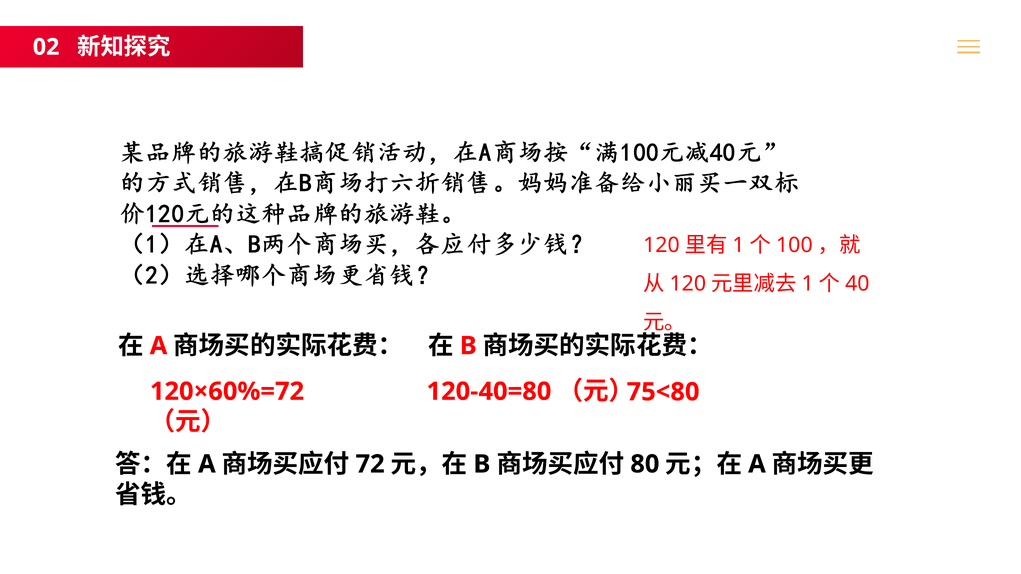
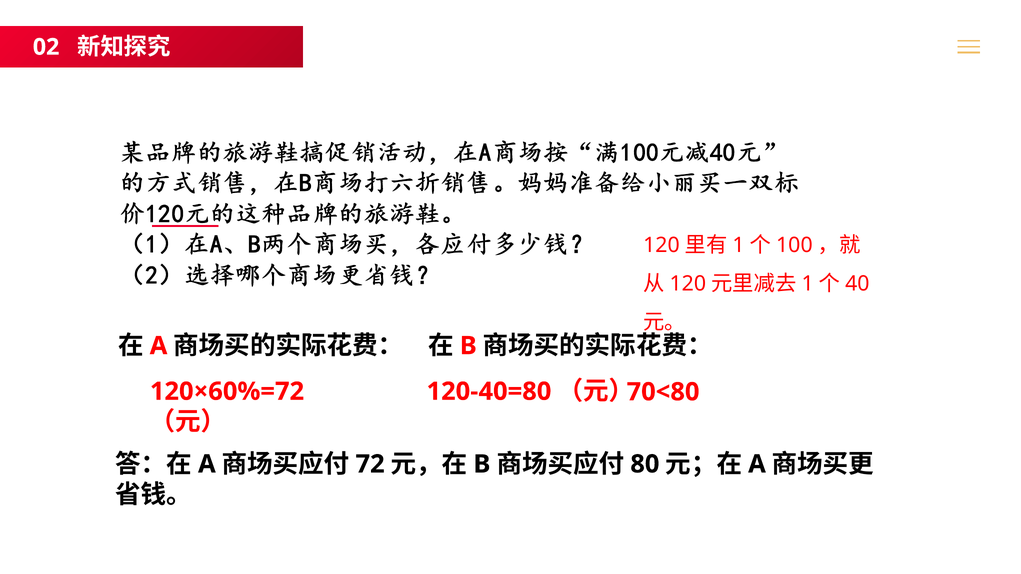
75<80: 75<80 -> 70<80
